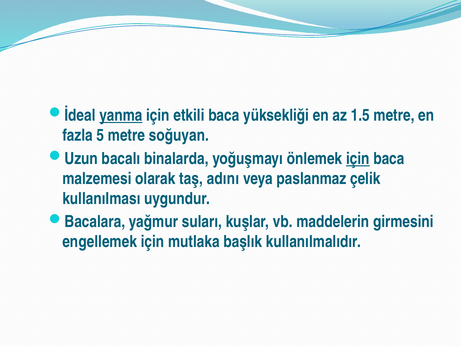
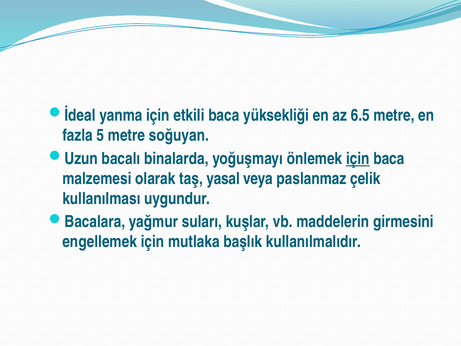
yanma underline: present -> none
1.5: 1.5 -> 6.5
adını: adını -> yasal
